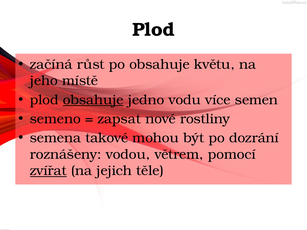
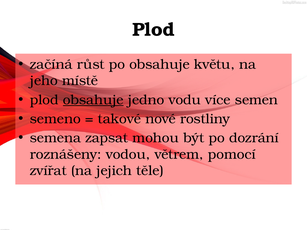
zapsat: zapsat -> takové
takové: takové -> zapsat
zvířat underline: present -> none
